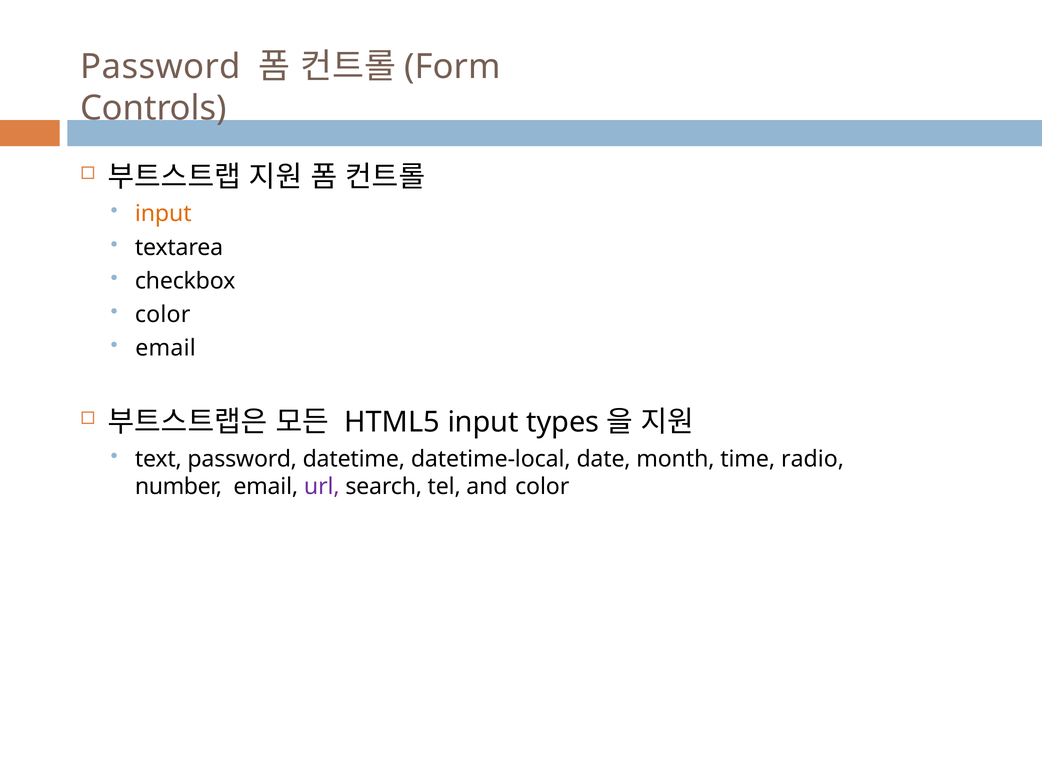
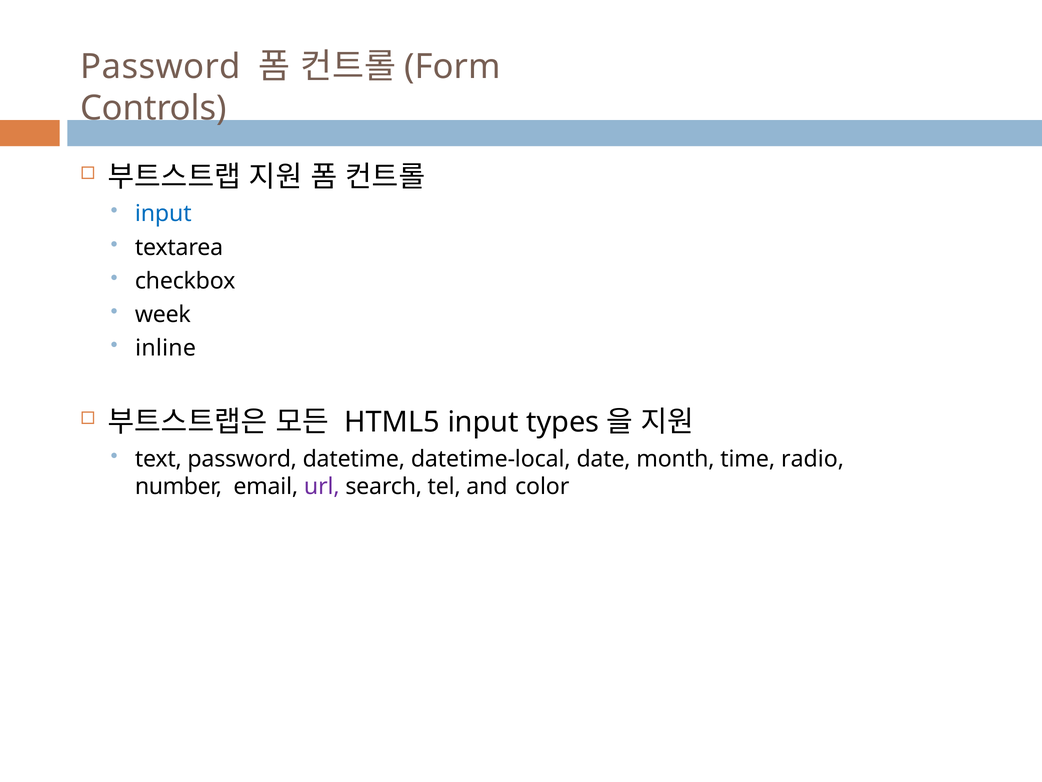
input at (163, 214) colour: orange -> blue
color at (163, 314): color -> week
email at (166, 348): email -> inline
